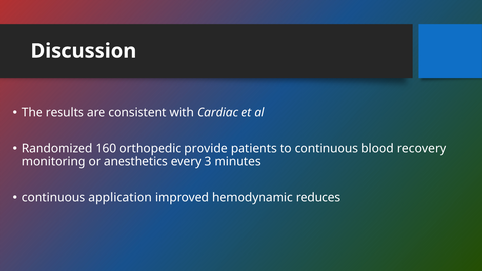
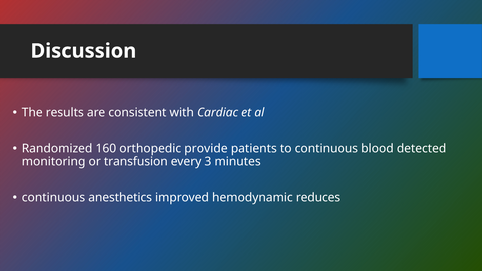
recovery: recovery -> detected
anesthetics: anesthetics -> transfusion
application: application -> anesthetics
